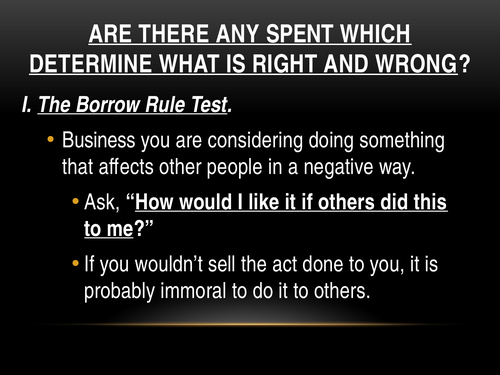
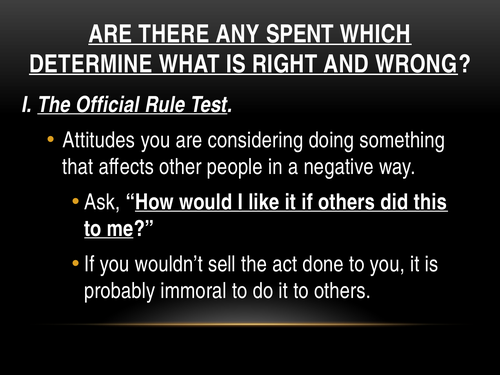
Borrow: Borrow -> Official
Business: Business -> Attitudes
